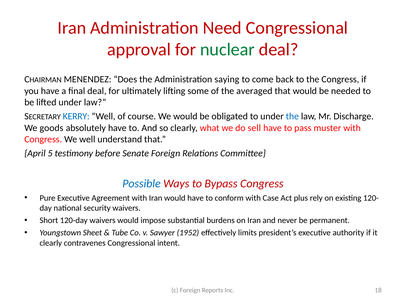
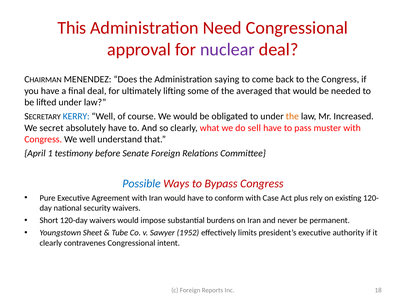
Iran at (72, 28): Iran -> This
nuclear colour: green -> purple
the at (292, 117) colour: blue -> orange
Discharge: Discharge -> Increased
goods: goods -> secret
5: 5 -> 1
